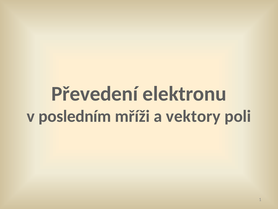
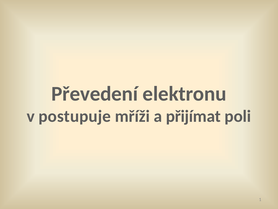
posledním: posledním -> postupuje
vektory: vektory -> přijímat
